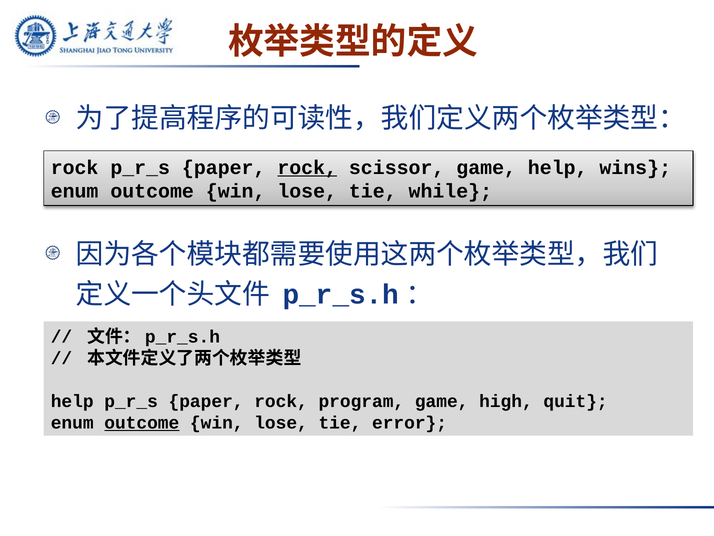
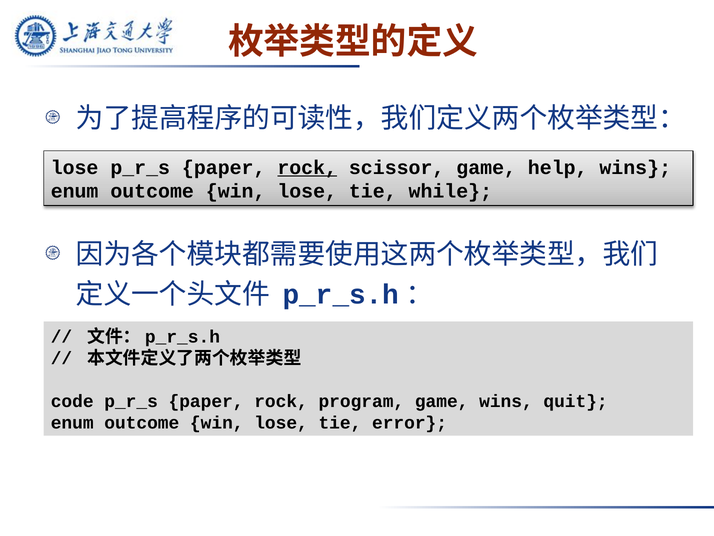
rock at (75, 167): rock -> lose
help at (72, 401): help -> code
game high: high -> wins
outcome at (142, 422) underline: present -> none
